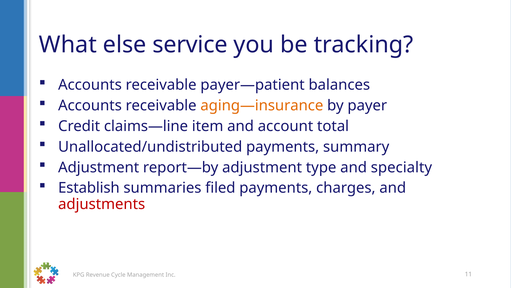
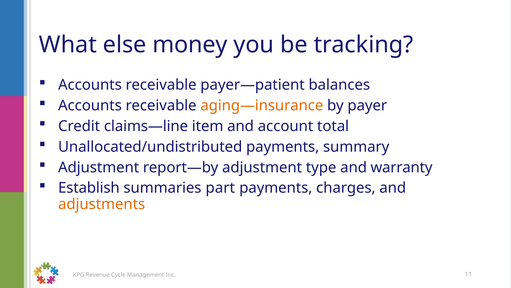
service: service -> money
specialty: specialty -> warranty
filed: filed -> part
adjustments colour: red -> orange
